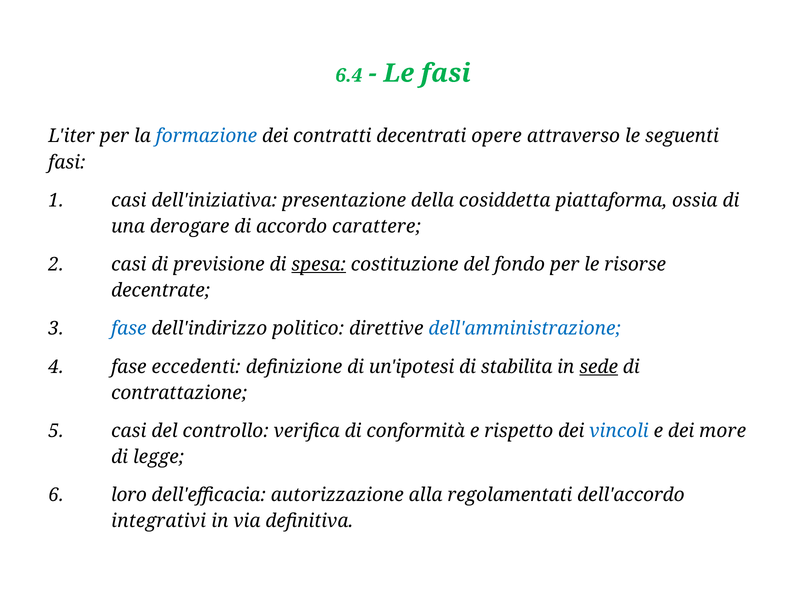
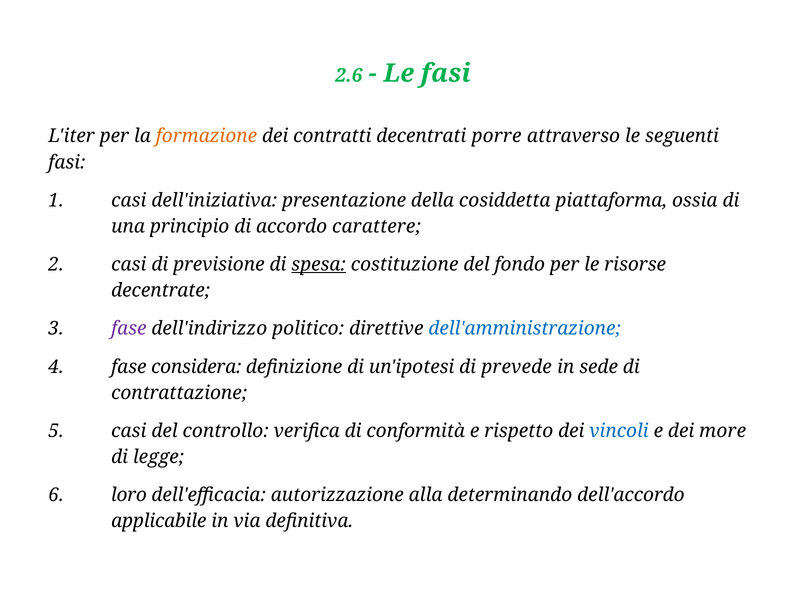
6.4: 6.4 -> 2.6
formazione colour: blue -> orange
opere: opere -> porre
derogare: derogare -> principio
fase at (129, 329) colour: blue -> purple
eccedenti: eccedenti -> considera
stabilita: stabilita -> prevede
sede underline: present -> none
regolamentati: regolamentati -> determinando
integrativi: integrativi -> applicabile
